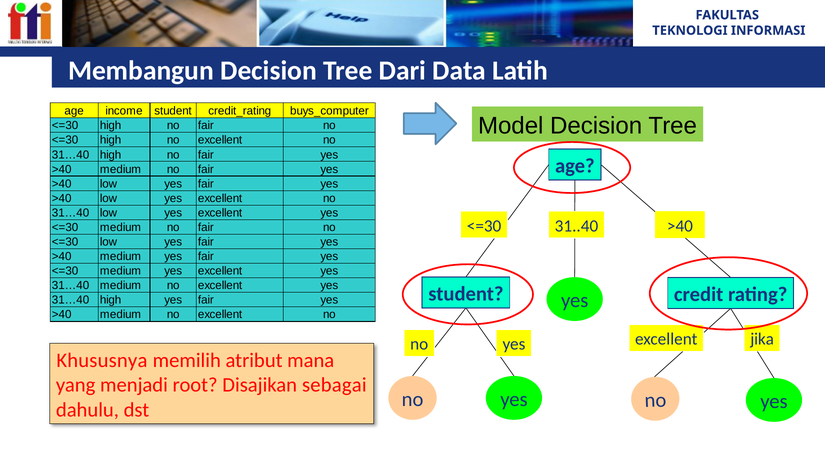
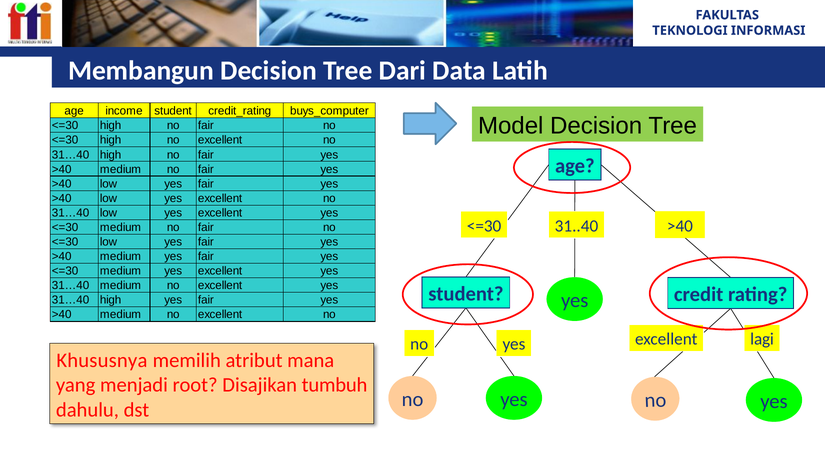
jika: jika -> lagi
sebagai: sebagai -> tumbuh
